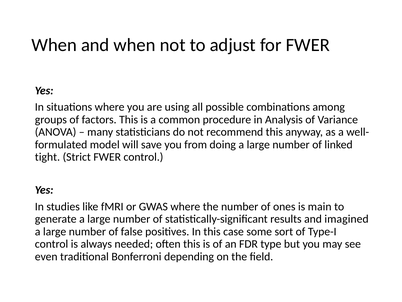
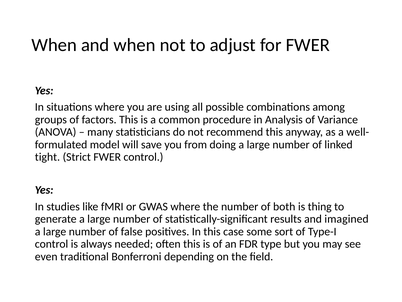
ones: ones -> both
main: main -> thing
